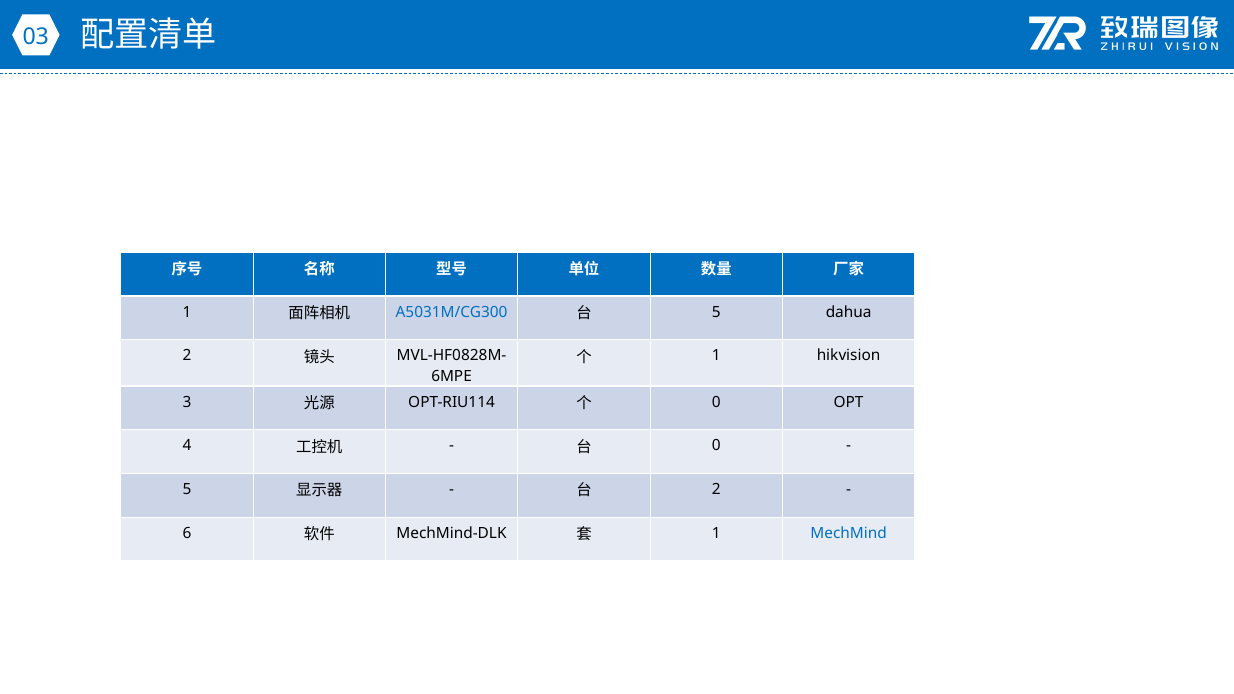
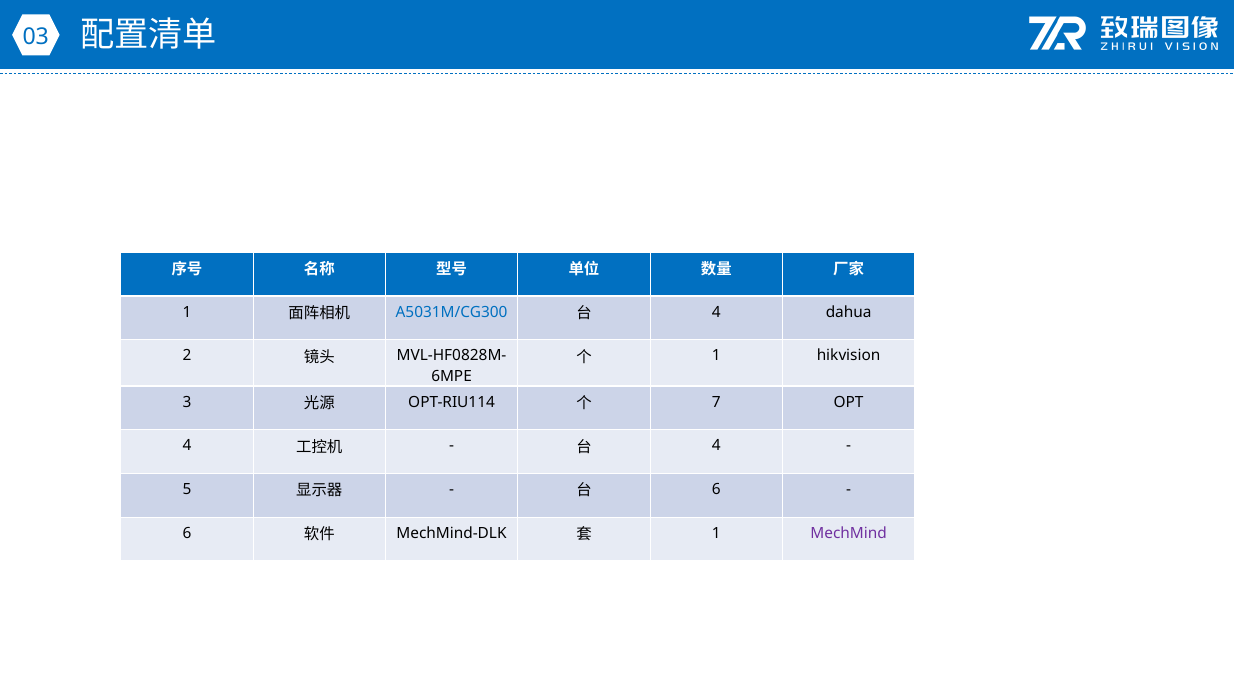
5 at (716, 312): 5 -> 4
0 at (716, 402): 0 -> 7
0 at (716, 446): 0 -> 4
2 at (716, 490): 2 -> 6
MechMind colour: blue -> purple
